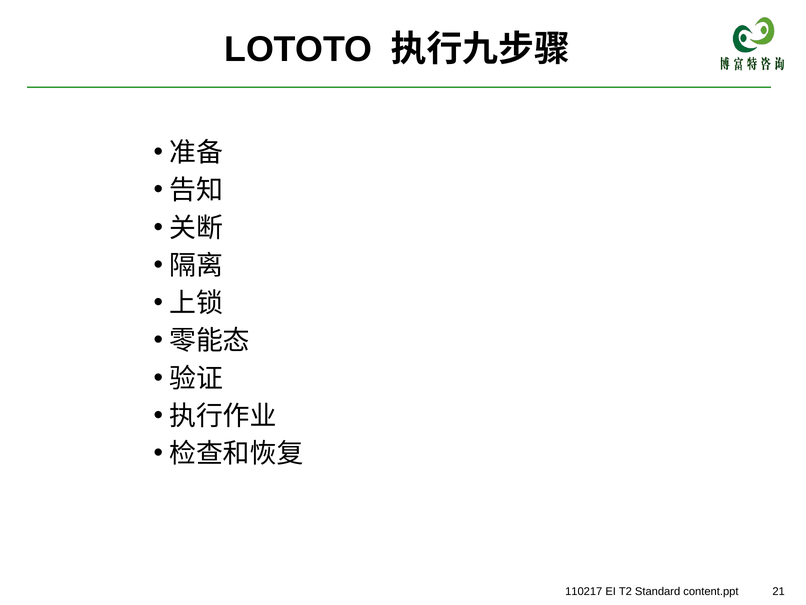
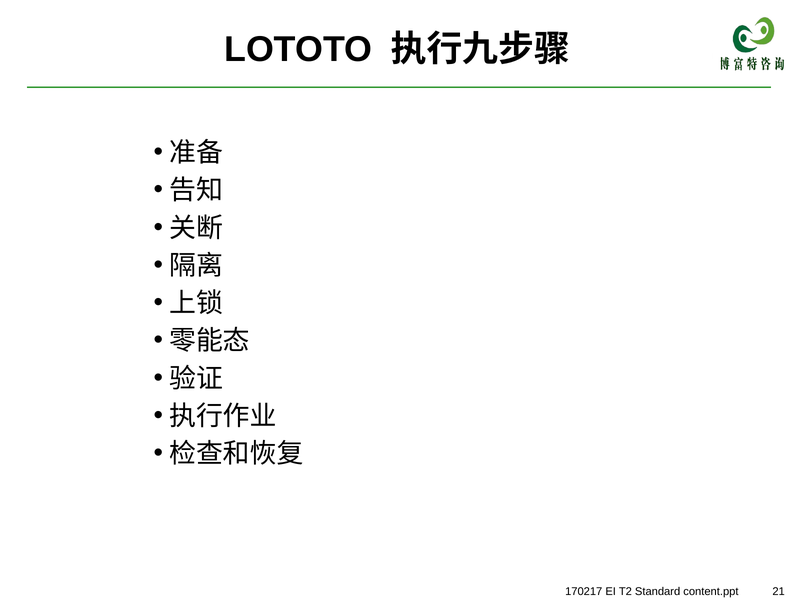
110217: 110217 -> 170217
